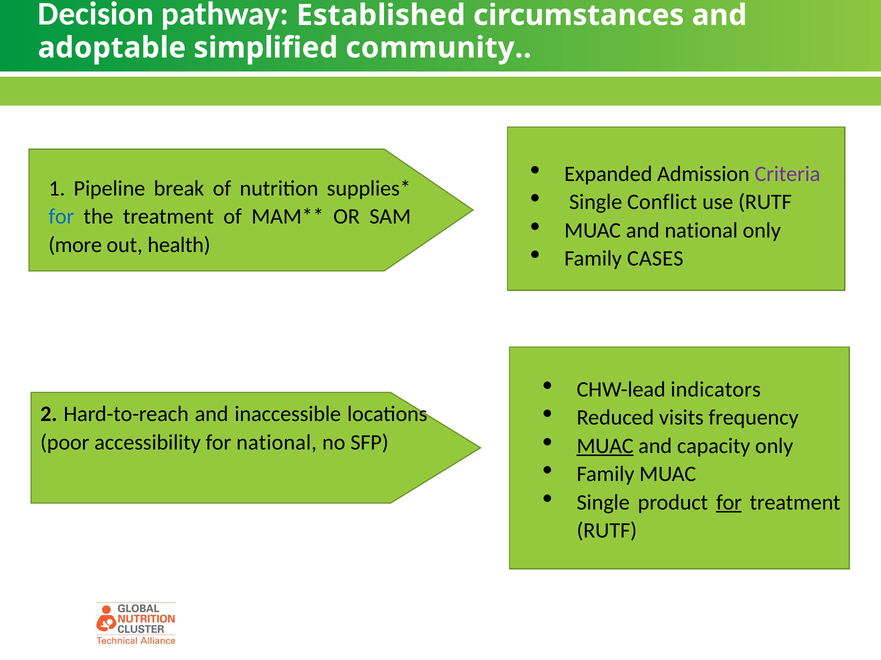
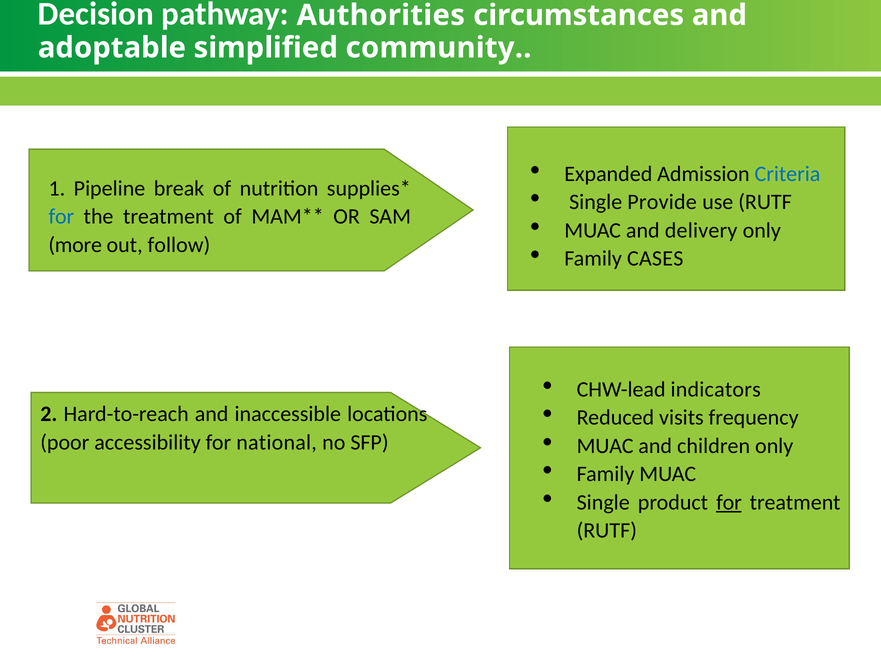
Established: Established -> Authorities
Criteria colour: purple -> blue
Conflict: Conflict -> Provide
and national: national -> delivery
health: health -> follow
MUAC at (605, 446) underline: present -> none
capacity: capacity -> children
